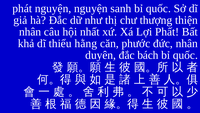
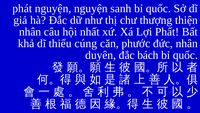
hằng: hằng -> cúng
